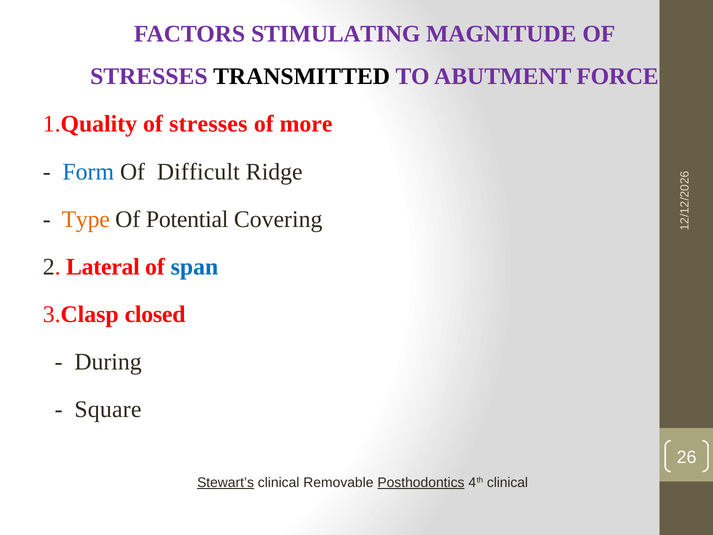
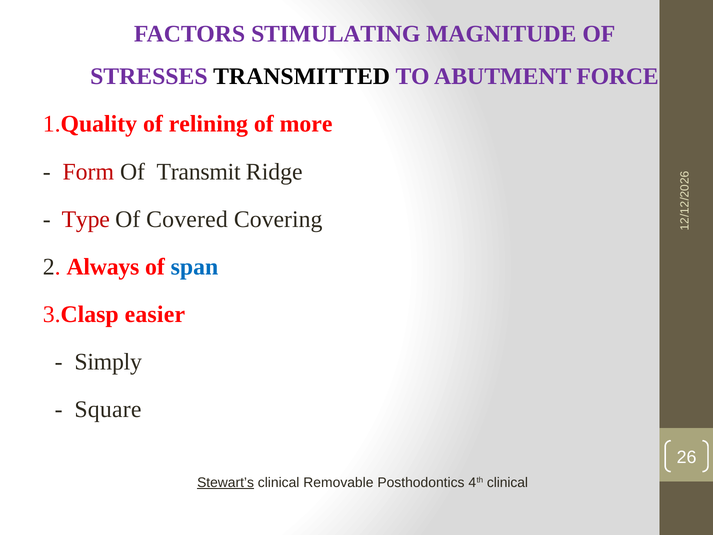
1.Quality of stresses: stresses -> relining
Form colour: blue -> red
Difficult: Difficult -> Transmit
Type colour: orange -> red
Potential: Potential -> Covered
Lateral: Lateral -> Always
closed: closed -> easier
During: During -> Simply
Posthodontics underline: present -> none
